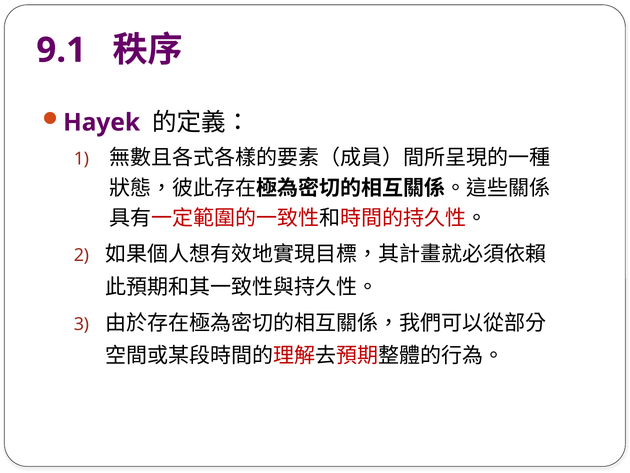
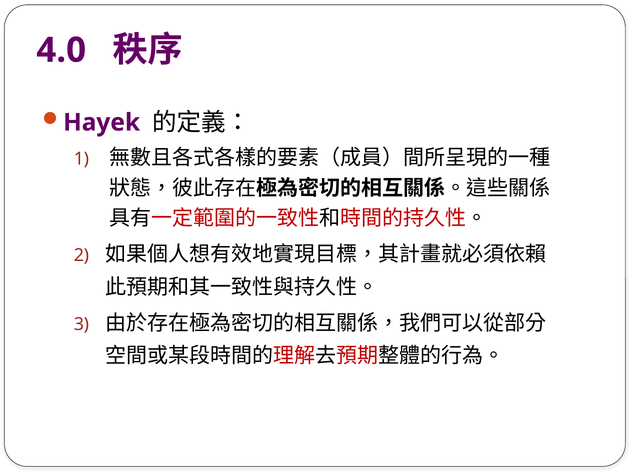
9.1: 9.1 -> 4.0
